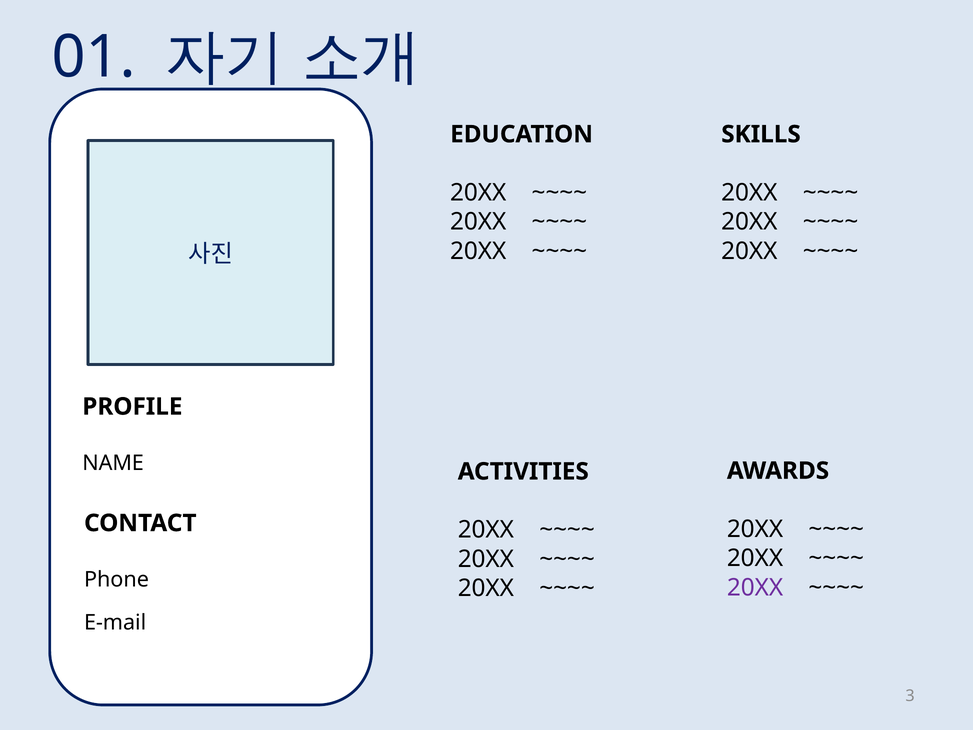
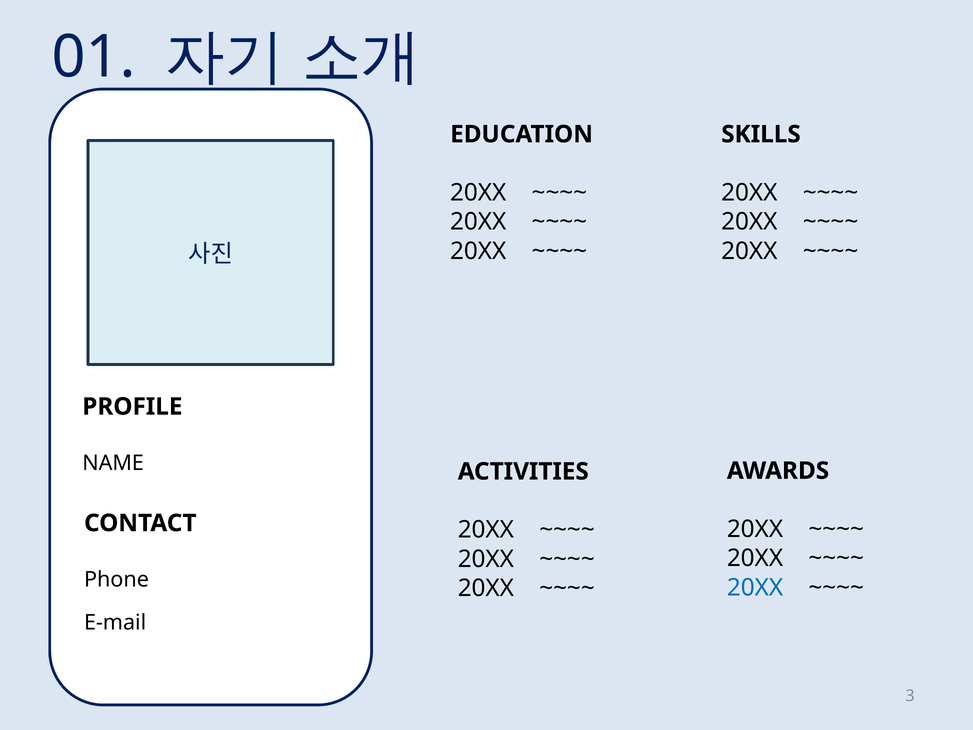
20XX at (755, 587) colour: purple -> blue
